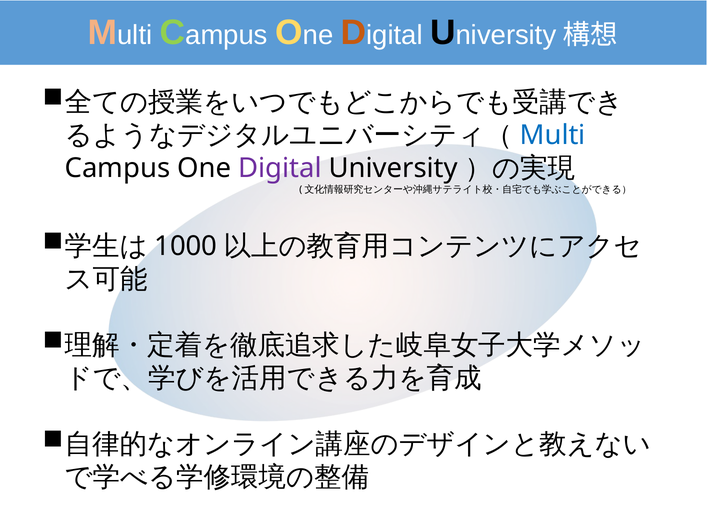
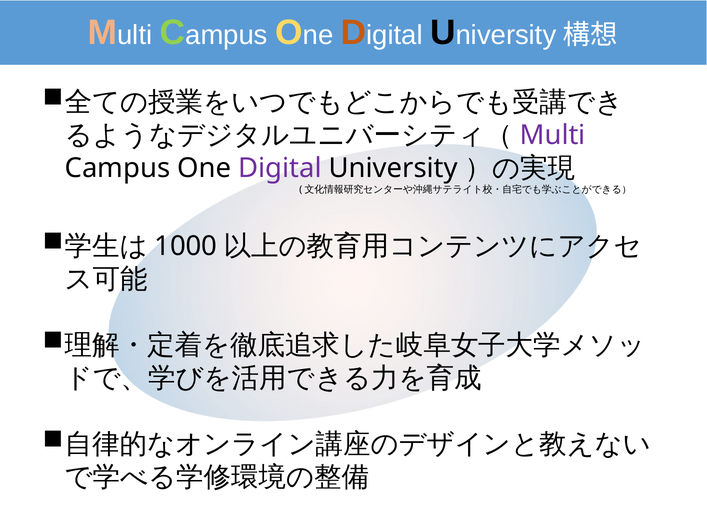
Multi colour: blue -> purple
